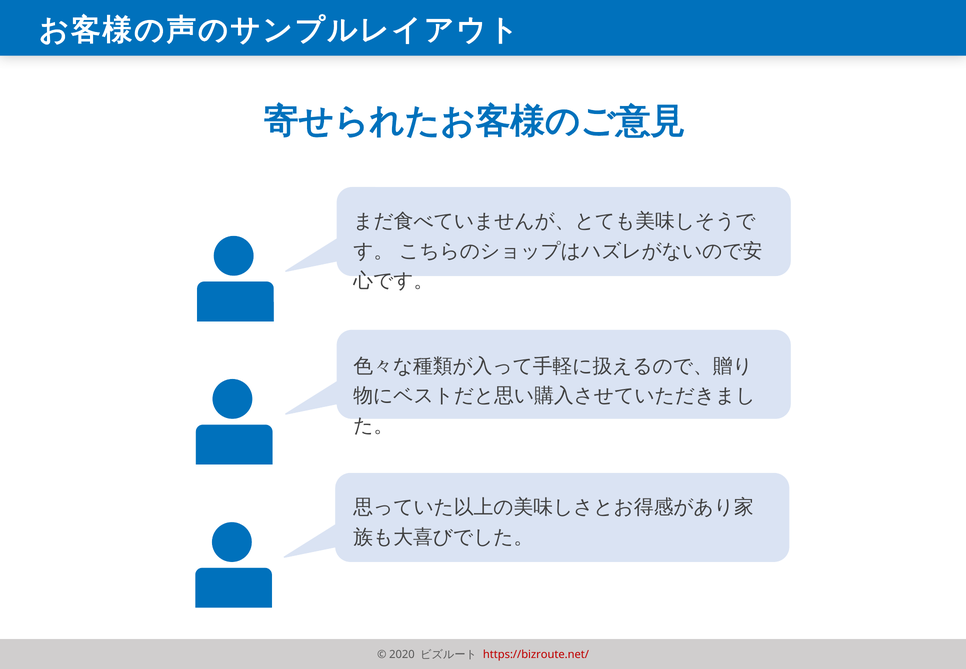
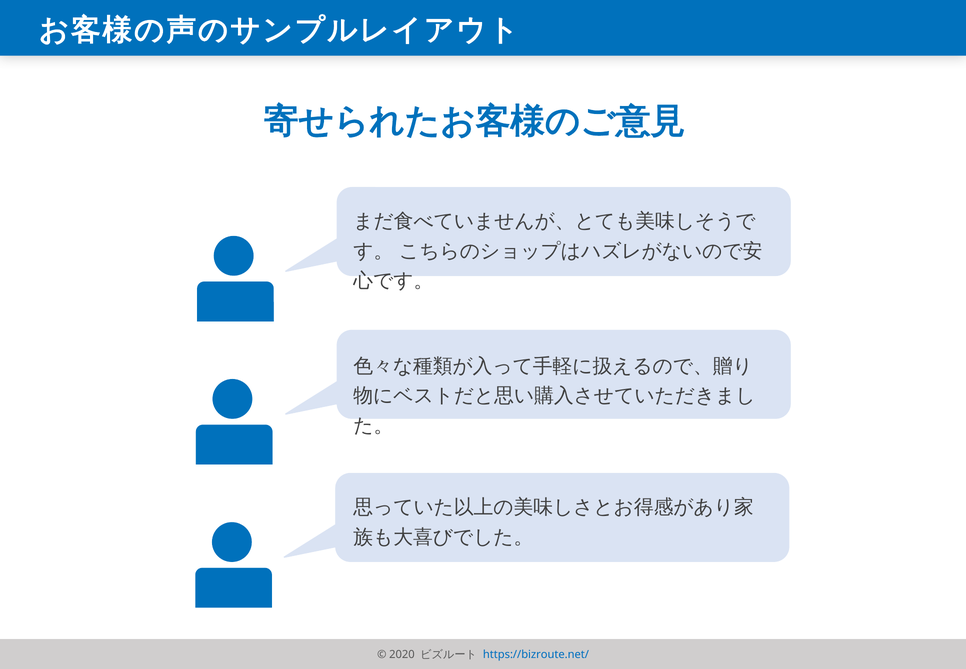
https://bizroute.net/ colour: red -> blue
